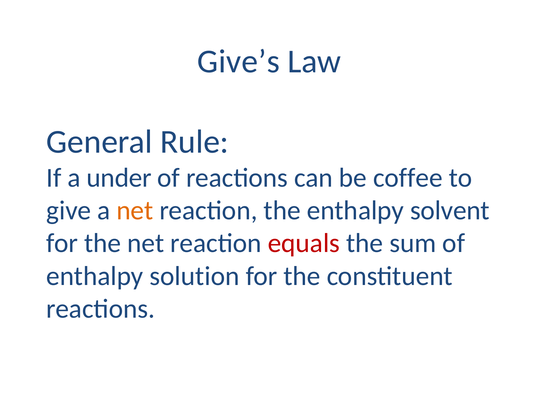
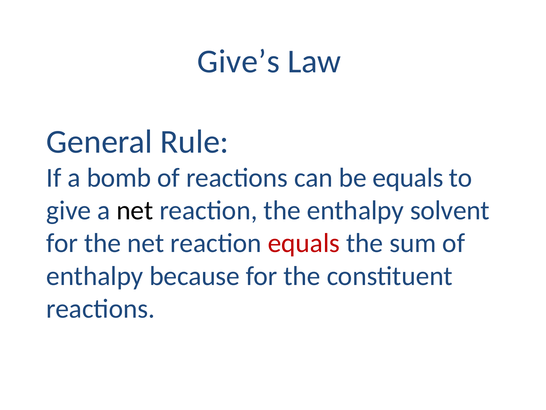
under: under -> bomb
be coffee: coffee -> equals
net at (135, 210) colour: orange -> black
solution: solution -> because
